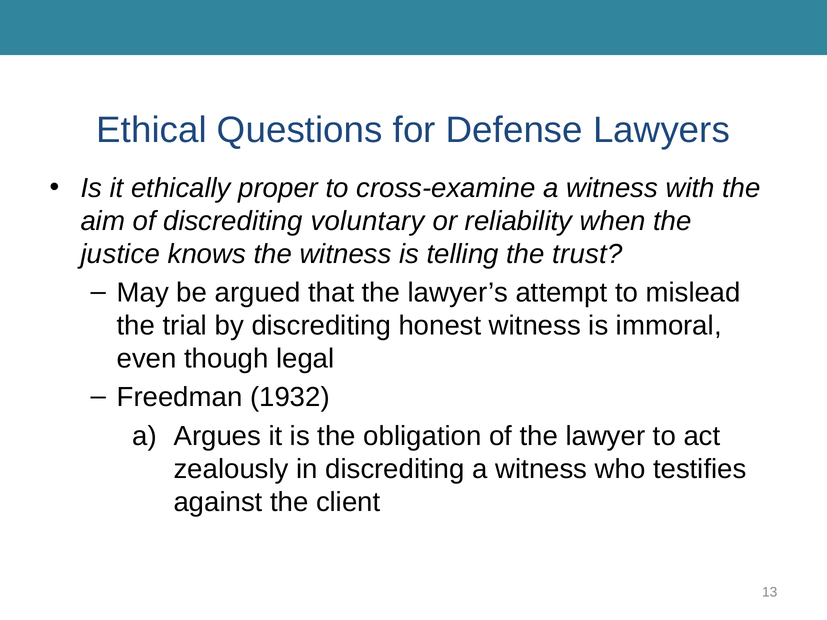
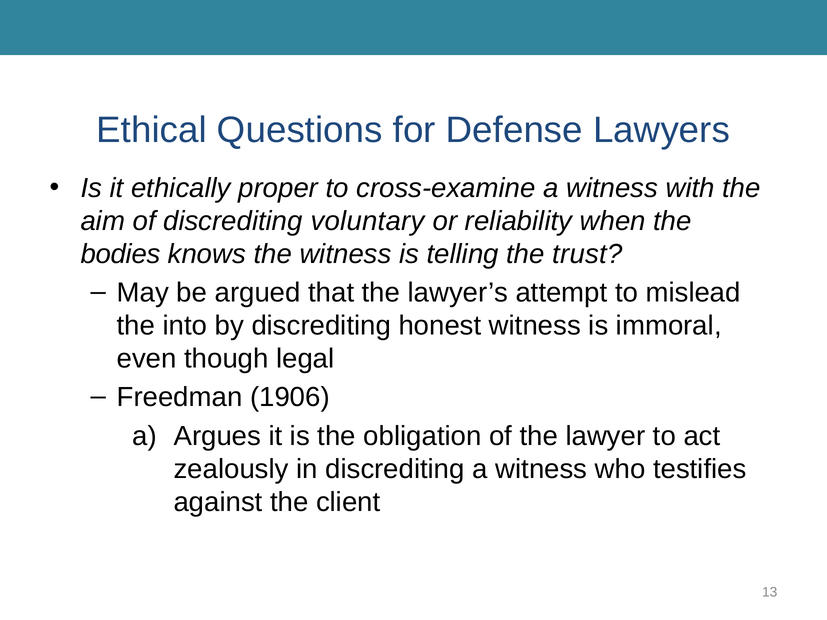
justice at (120, 254): justice -> bodies
trial: trial -> into
1932: 1932 -> 1906
